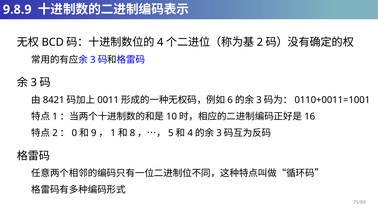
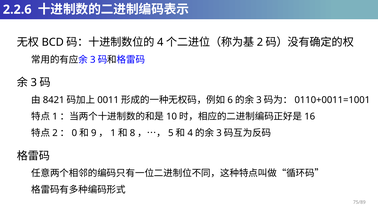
9.8.9: 9.8.9 -> 2.2.6
